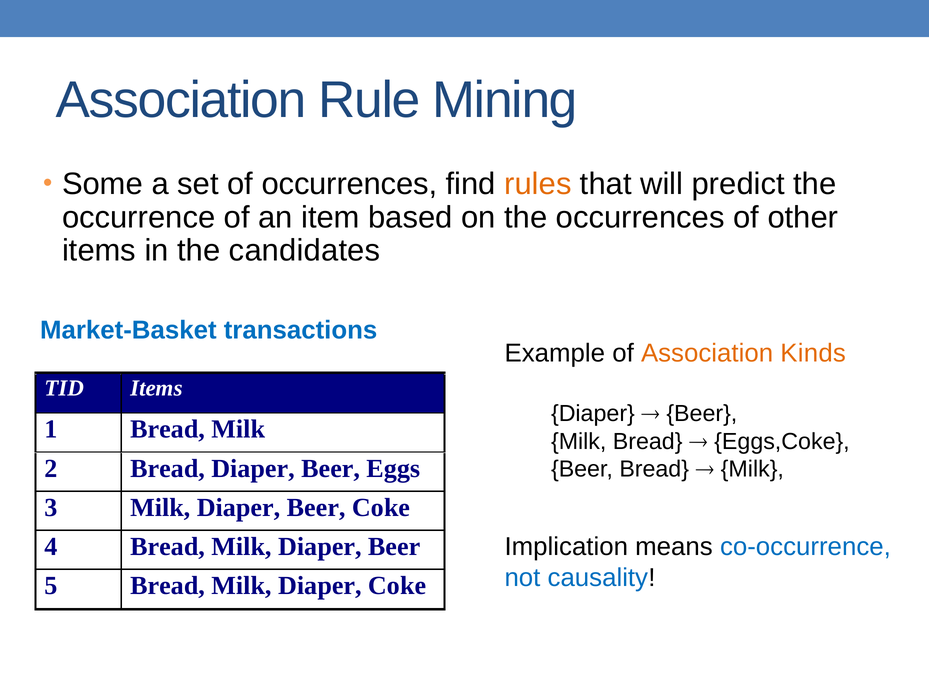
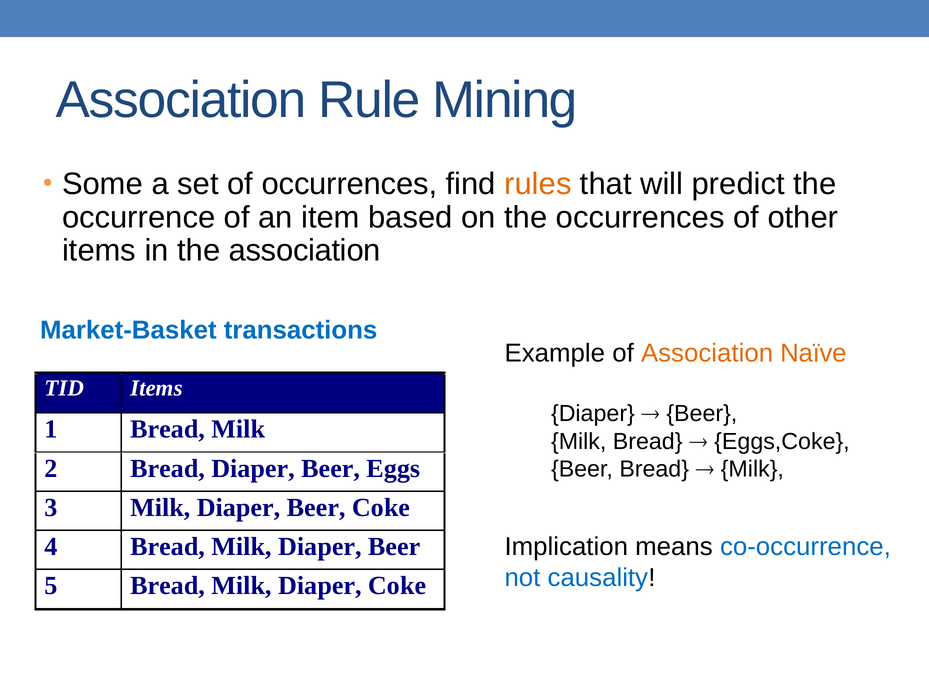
the candidates: candidates -> association
Kinds: Kinds -> Naïve
